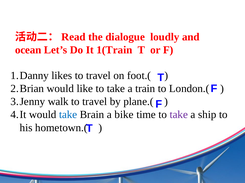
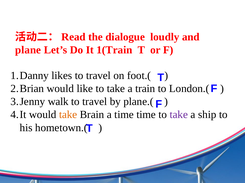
ocean: ocean -> plane
take at (68, 115) colour: blue -> orange
a bike: bike -> time
